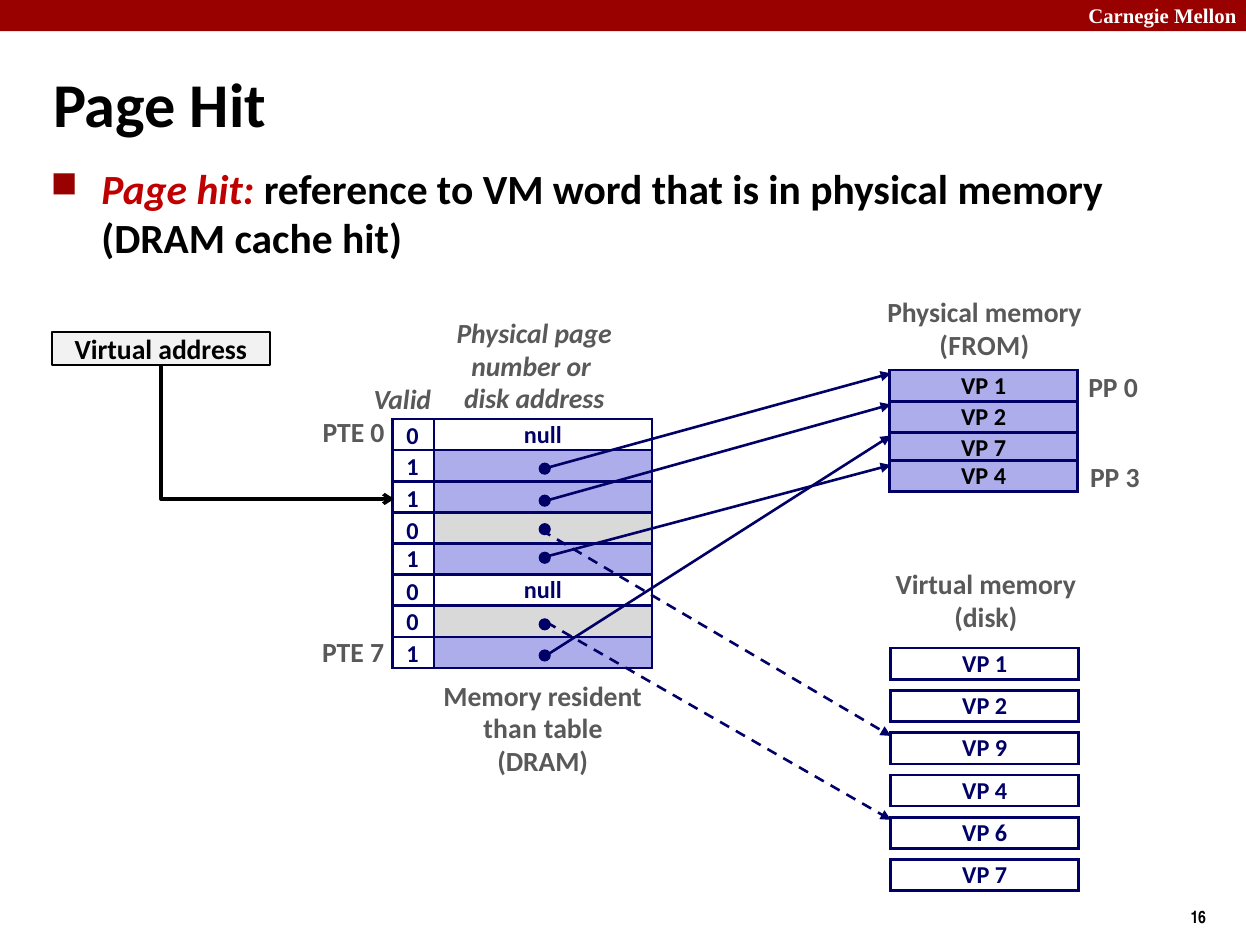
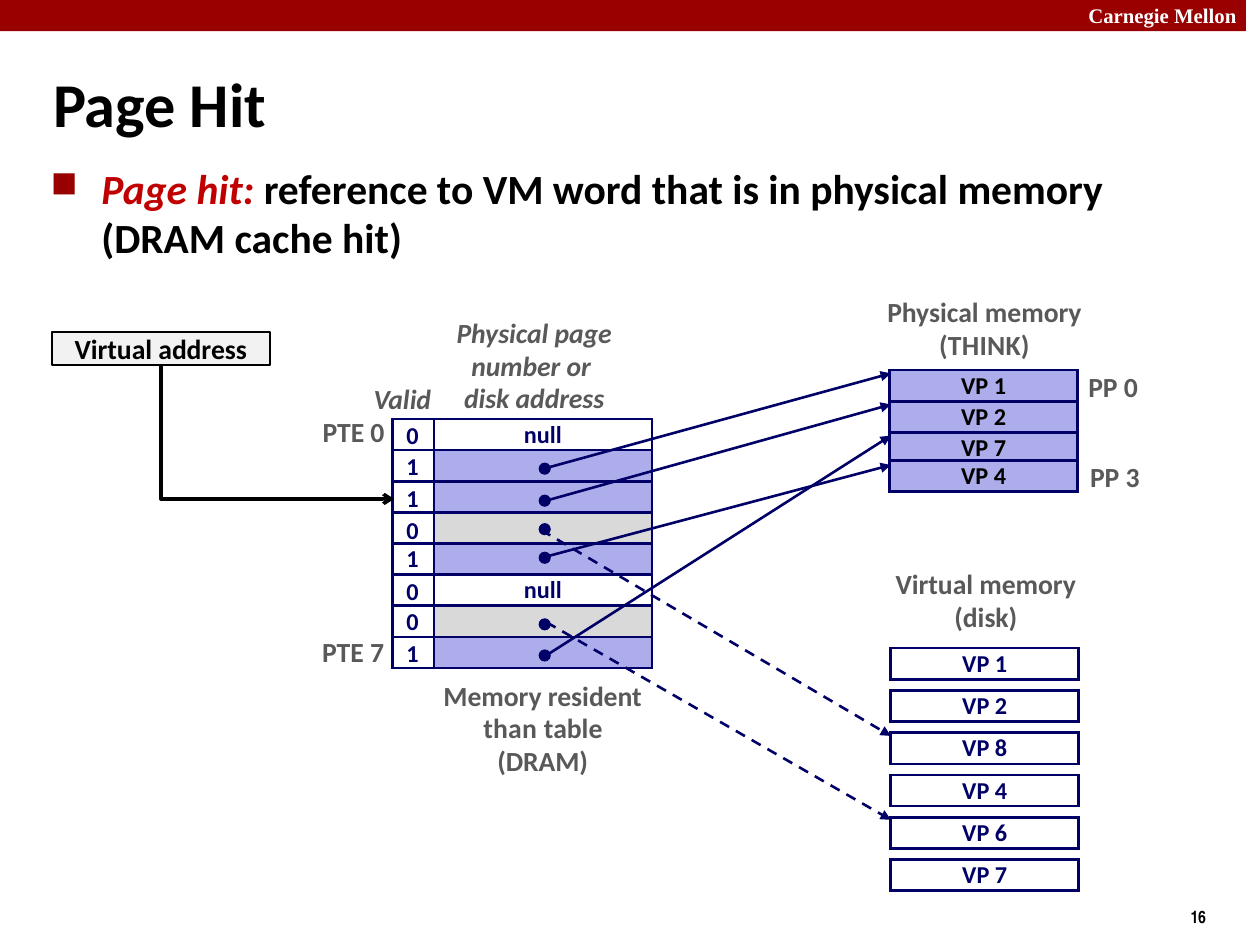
FROM: FROM -> THINK
9: 9 -> 8
